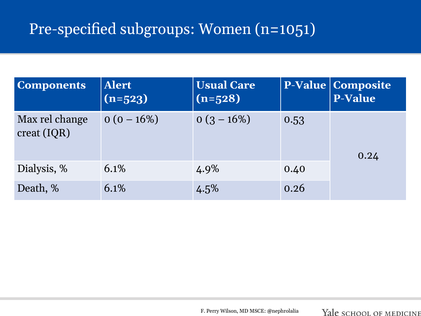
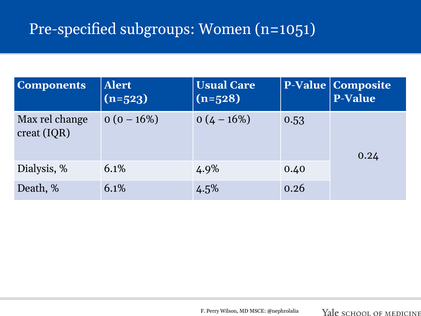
3: 3 -> 4
